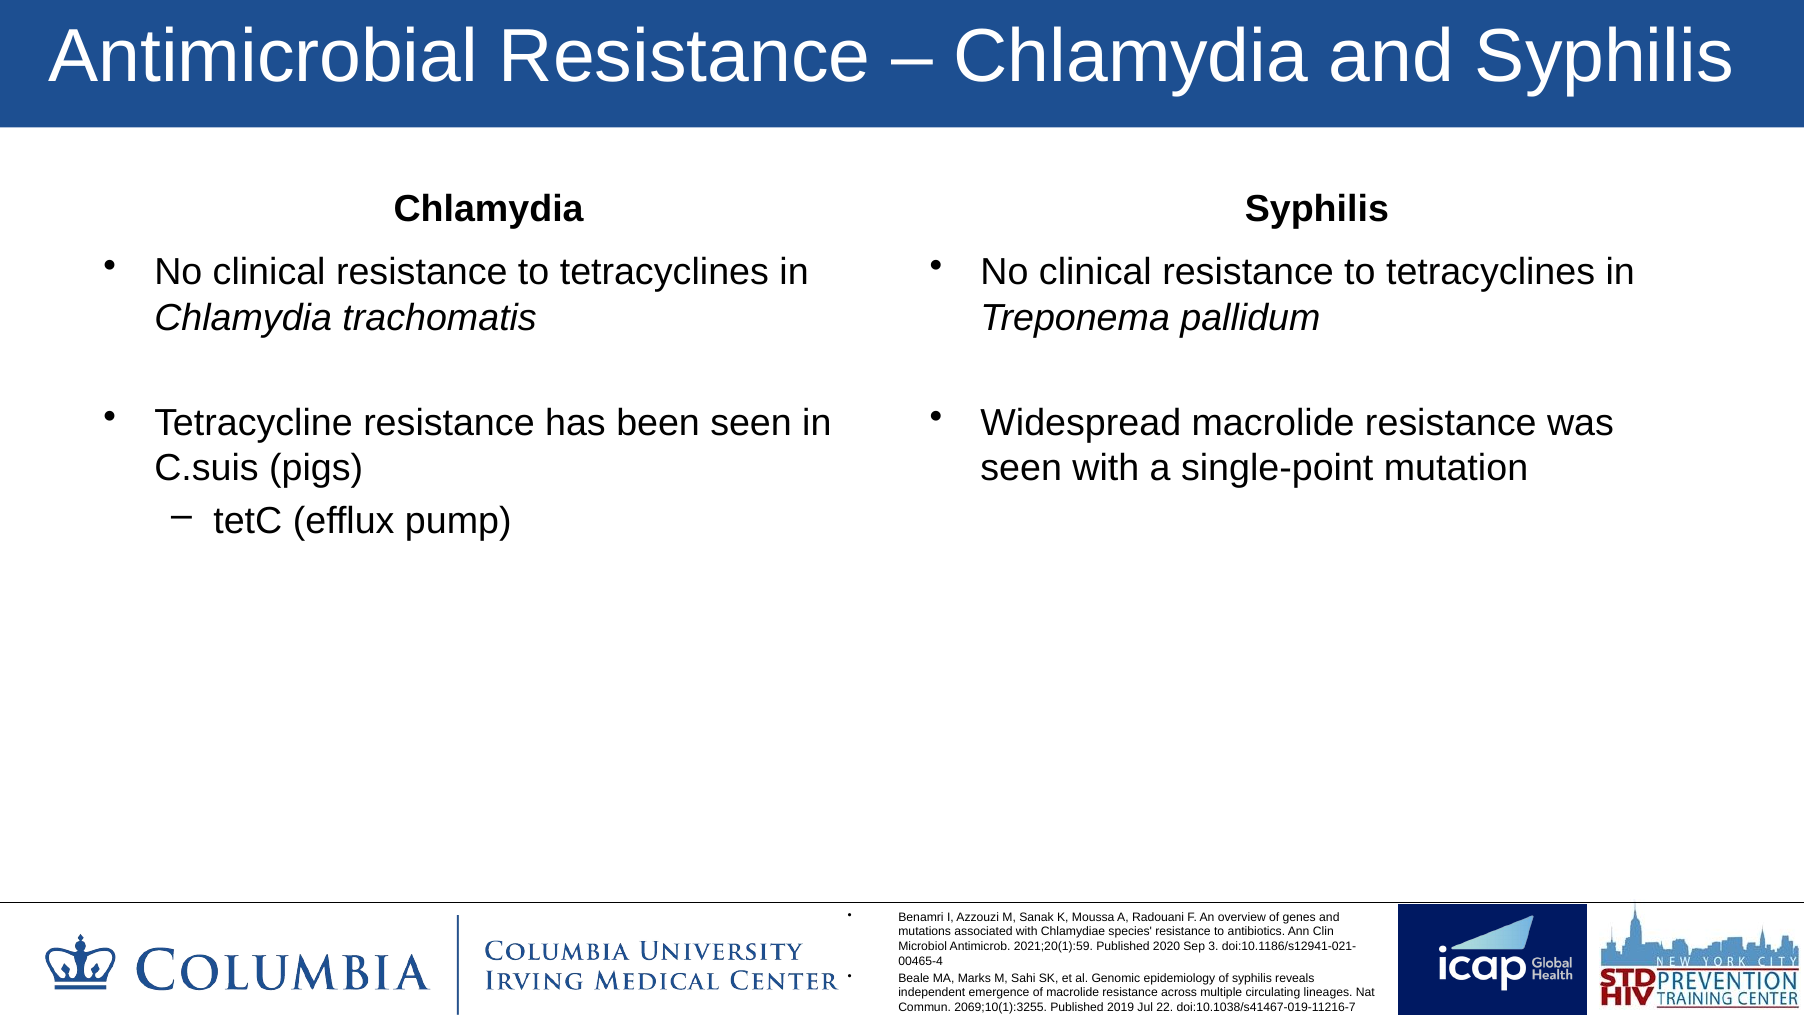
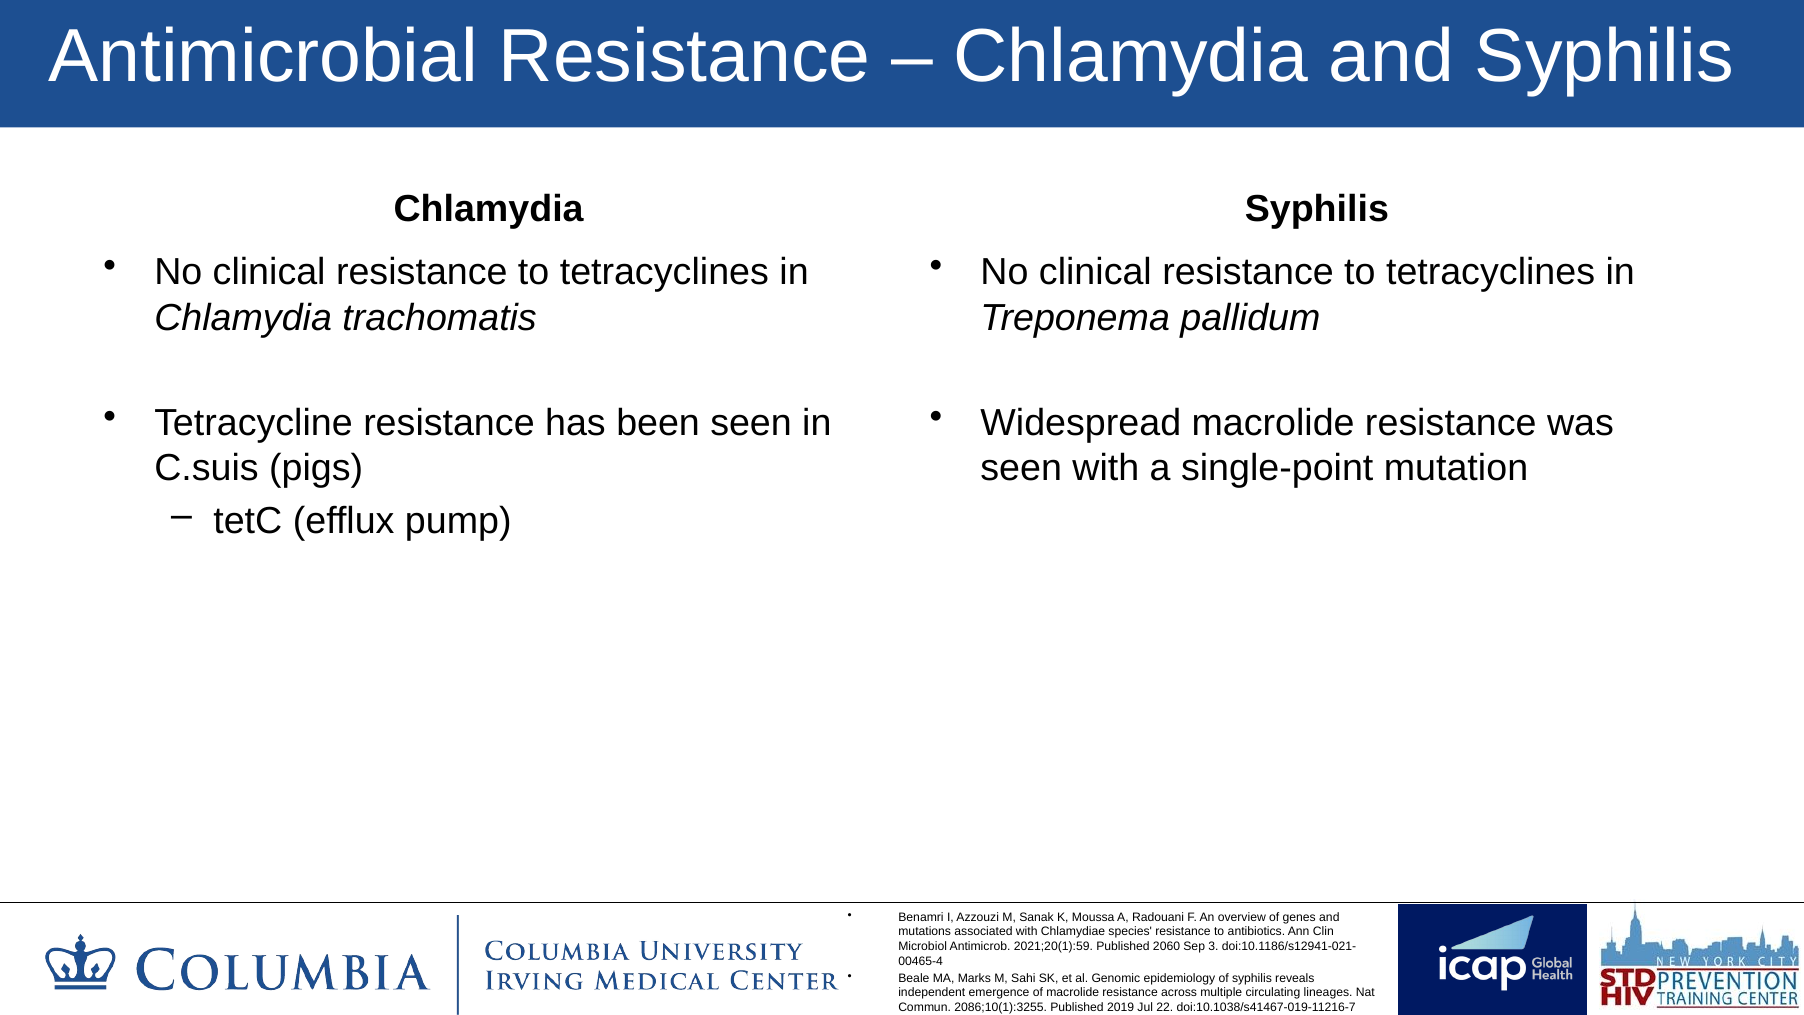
2020: 2020 -> 2060
2069;10(1):3255: 2069;10(1):3255 -> 2086;10(1):3255
